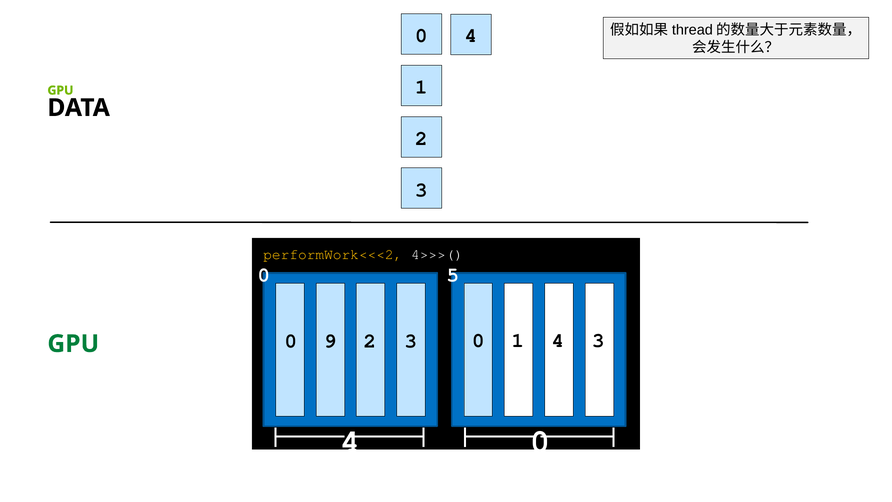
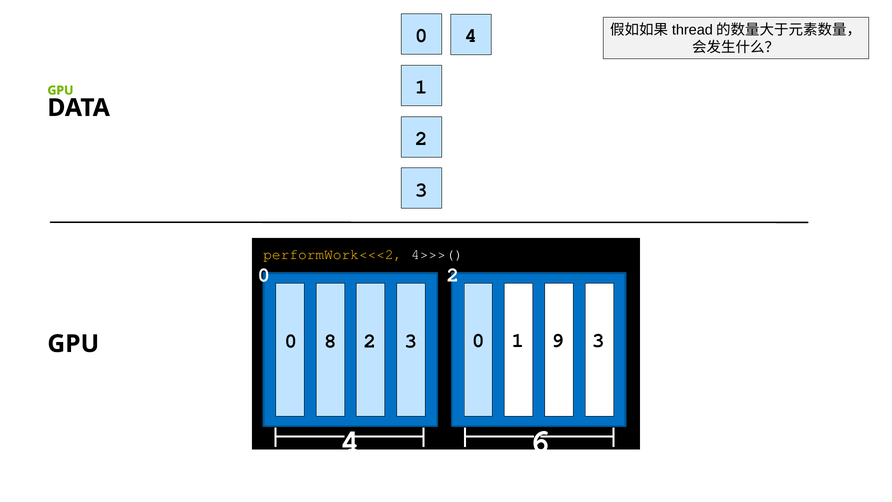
0 5: 5 -> 2
9: 9 -> 8
1 4: 4 -> 9
GPU at (73, 344) colour: green -> black
4 0: 0 -> 6
